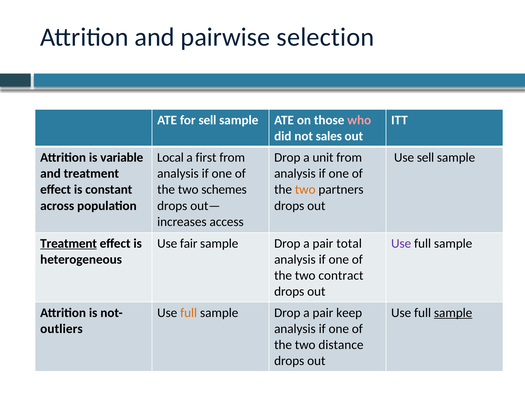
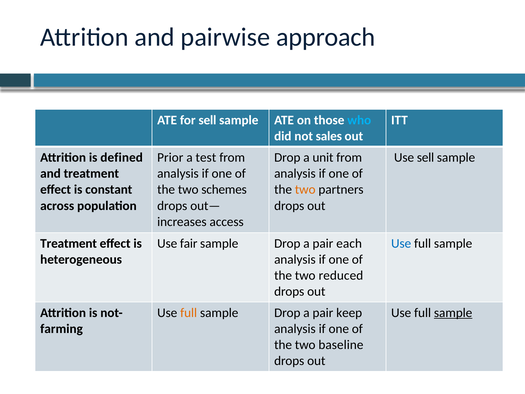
selection: selection -> approach
who colour: pink -> light blue
variable: variable -> defined
Local: Local -> Prior
first: first -> test
Treatment at (69, 243) underline: present -> none
total: total -> each
Use at (401, 243) colour: purple -> blue
contract: contract -> reduced
outliers: outliers -> farming
distance: distance -> baseline
